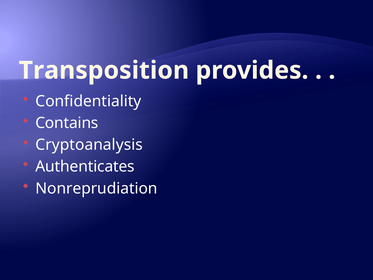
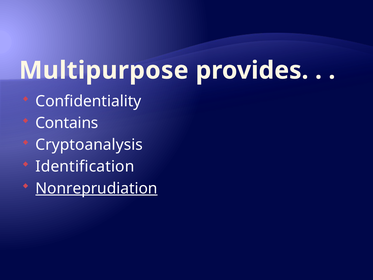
Transposition: Transposition -> Multipurpose
Authenticates: Authenticates -> Identification
Nonreprudiation underline: none -> present
